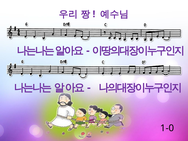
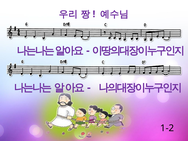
1-0: 1-0 -> 1-2
